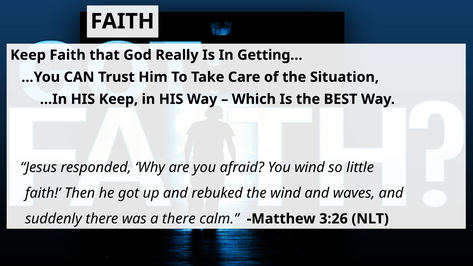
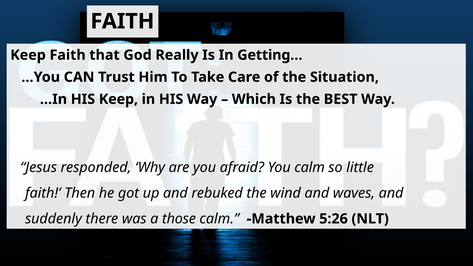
You wind: wind -> calm
a there: there -> those
3:26: 3:26 -> 5:26
